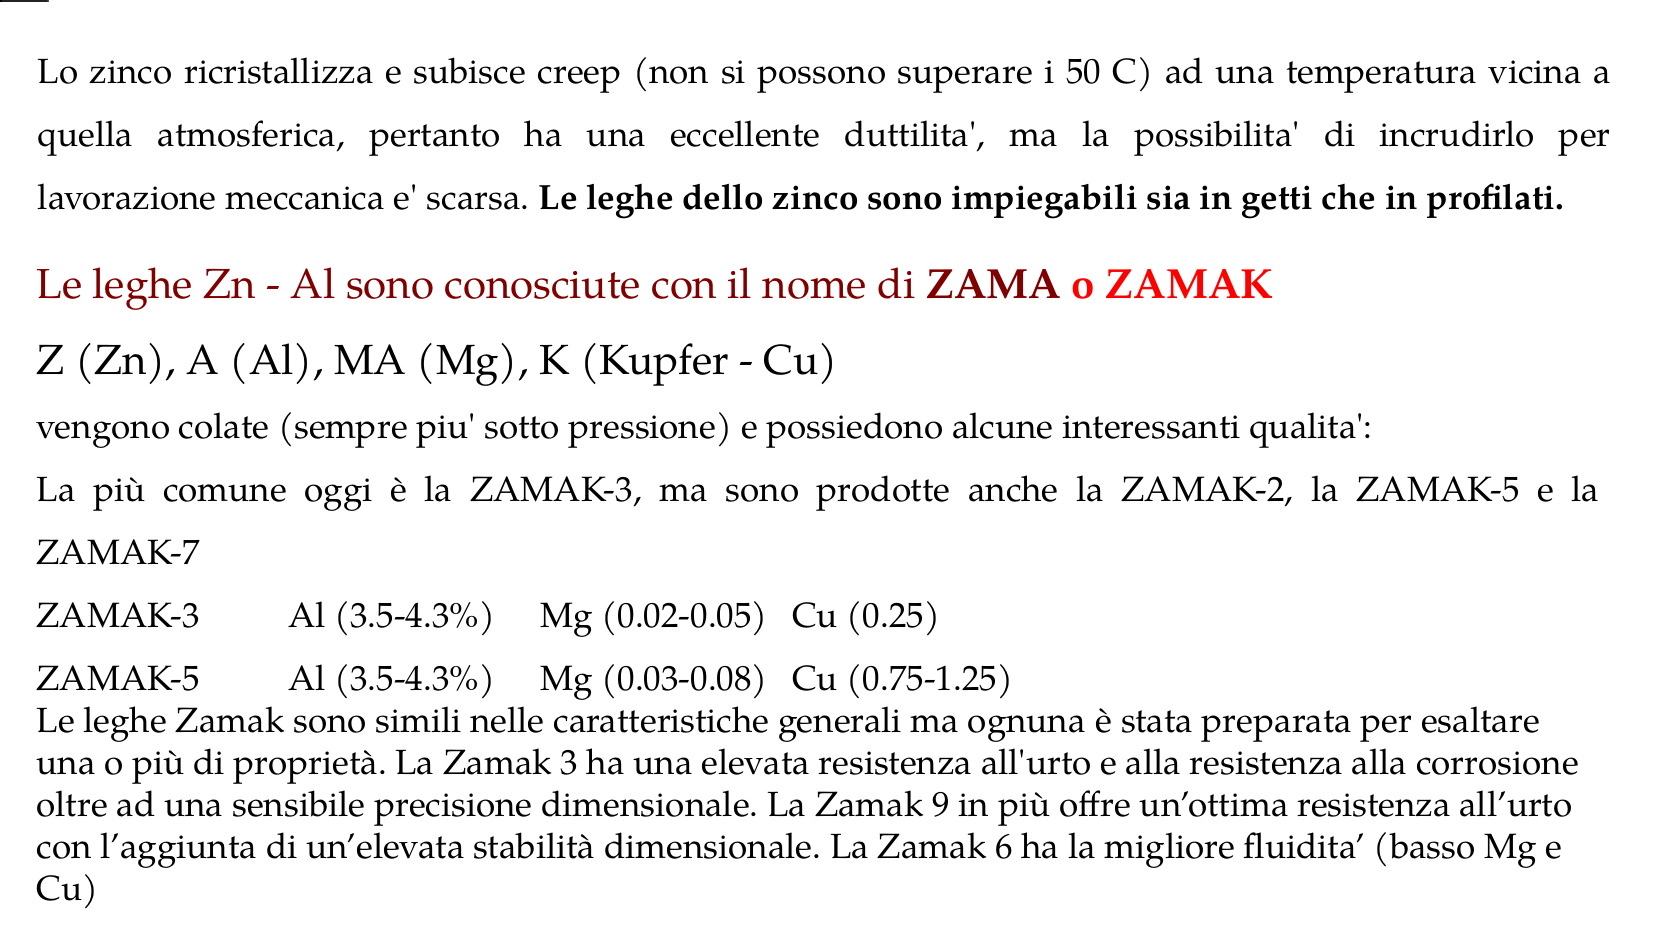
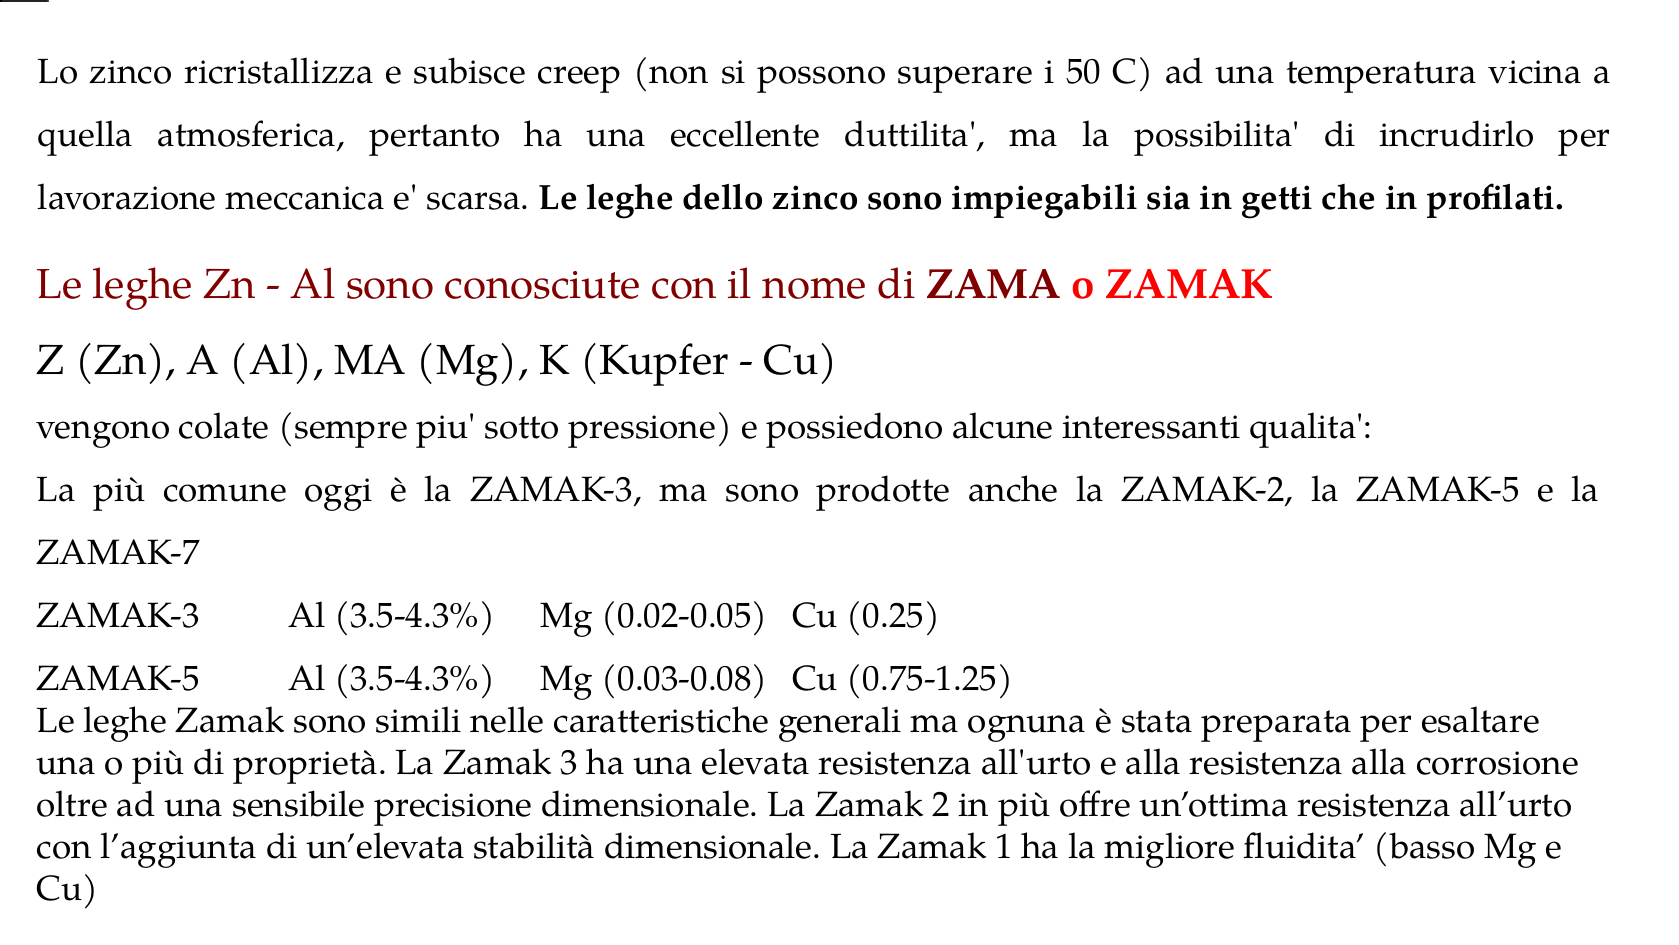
9: 9 -> 2
6: 6 -> 1
